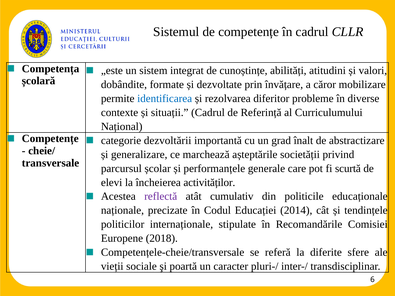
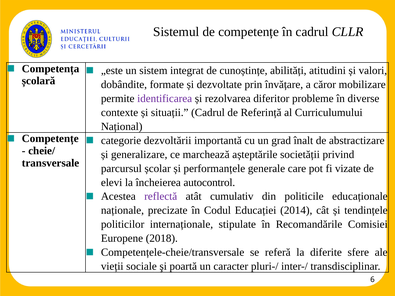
identificarea colour: blue -> purple
scurtă: scurtă -> vizate
activităților: activităților -> autocontrol
